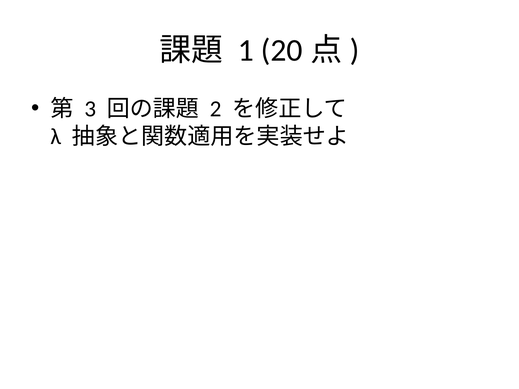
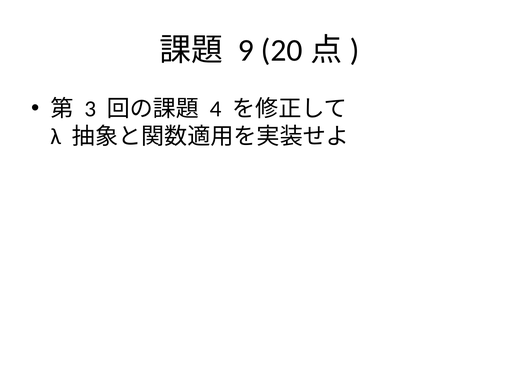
1: 1 -> 9
2: 2 -> 4
